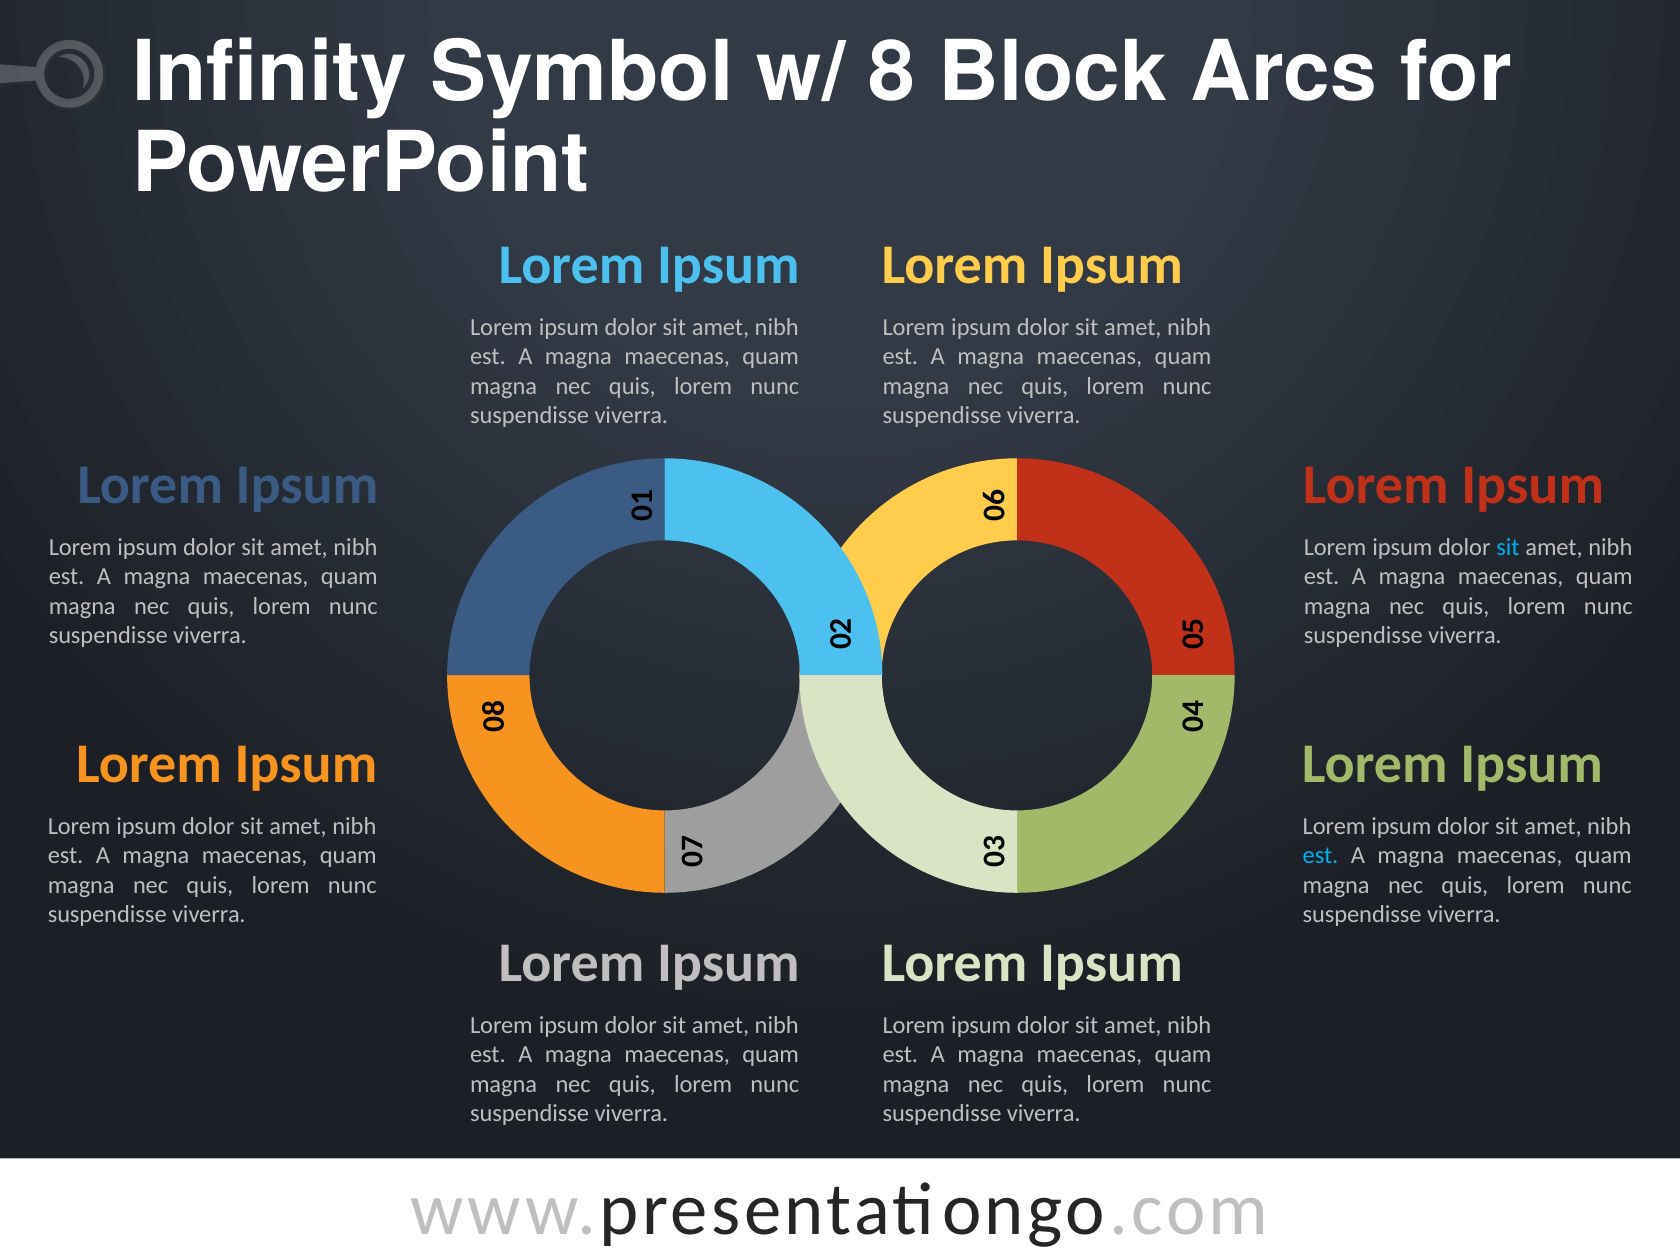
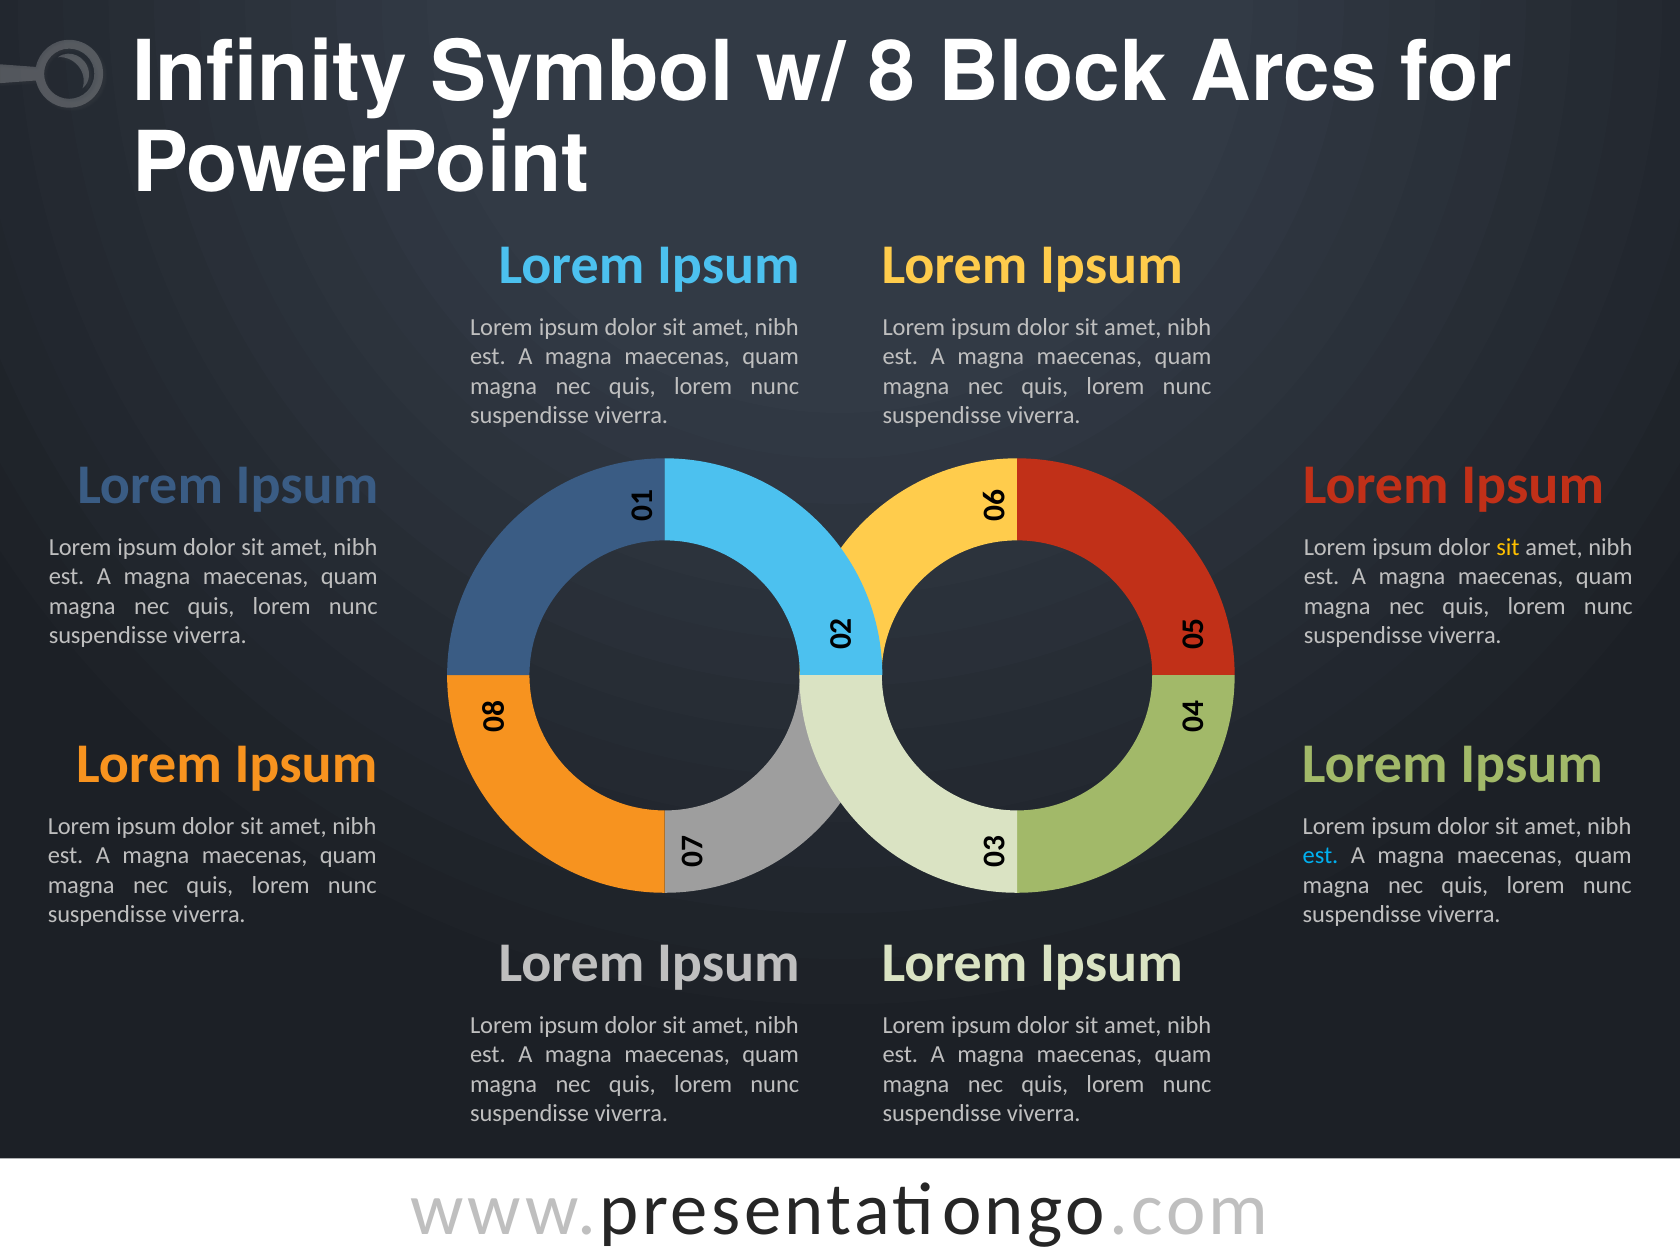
sit at (1508, 548) colour: light blue -> yellow
